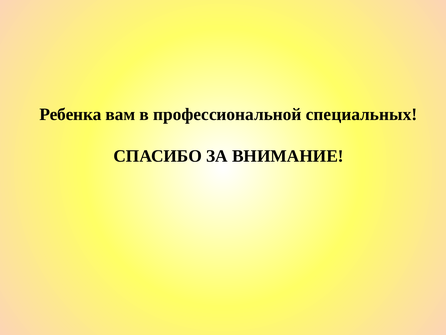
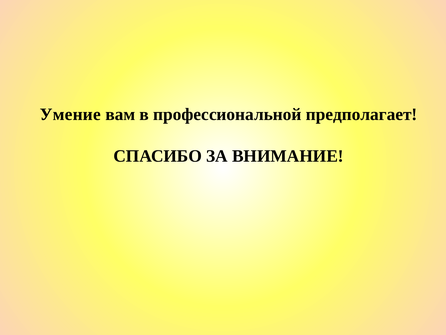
Ребенка: Ребенка -> Умение
специальных: специальных -> предполагает
